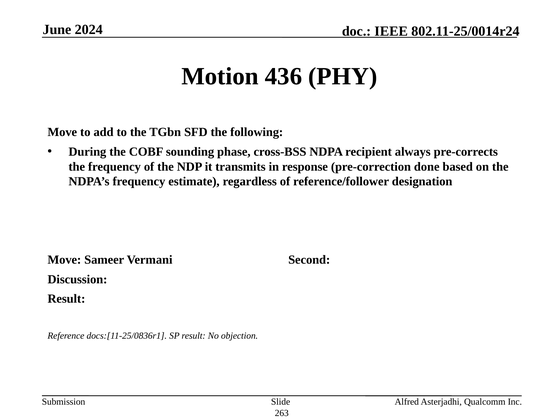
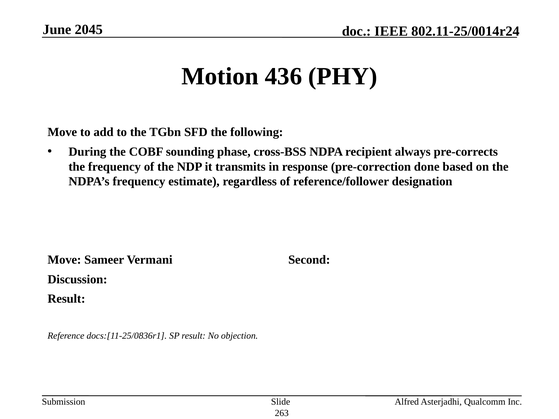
2024: 2024 -> 2045
